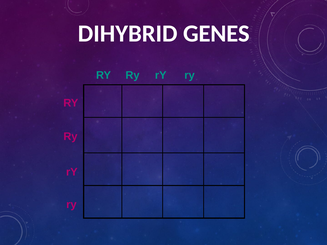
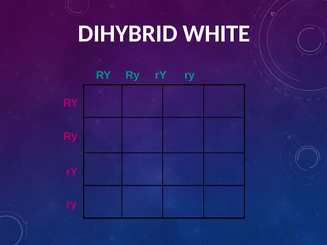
GENES: GENES -> WHITE
